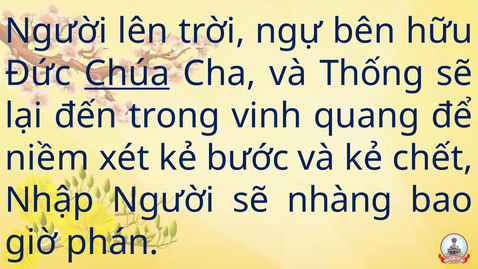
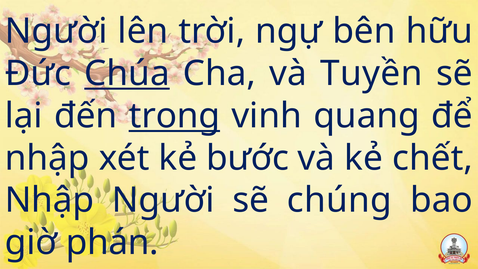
Thống: Thống -> Tuyền
trong underline: none -> present
niềm at (47, 158): niềm -> nhập
nhàng: nhàng -> chúng
